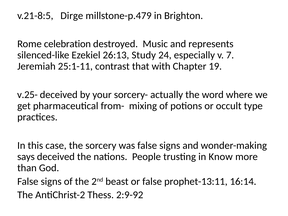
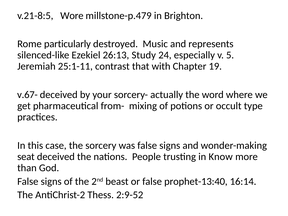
Dirge: Dirge -> Wore
celebration: celebration -> particularly
7: 7 -> 5
v.25-: v.25- -> v.67-
says: says -> seat
prophet-13:11: prophet-13:11 -> prophet-13:40
2:9-92: 2:9-92 -> 2:9-52
